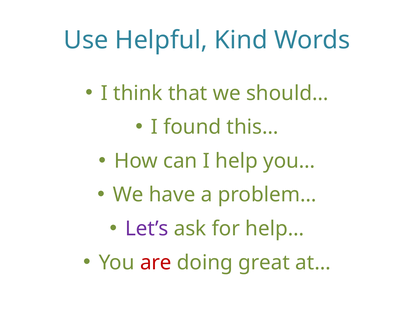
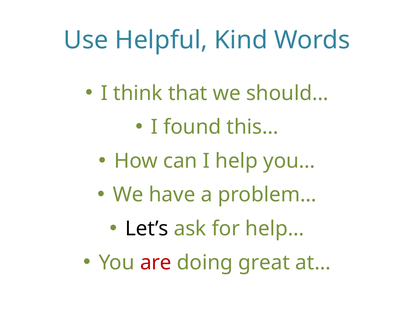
Let’s colour: purple -> black
